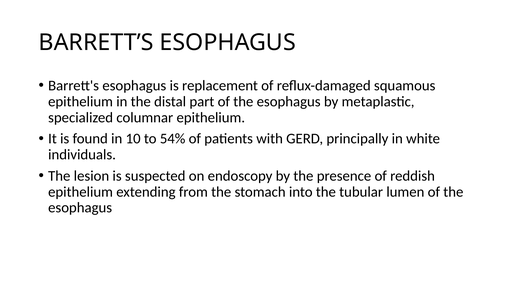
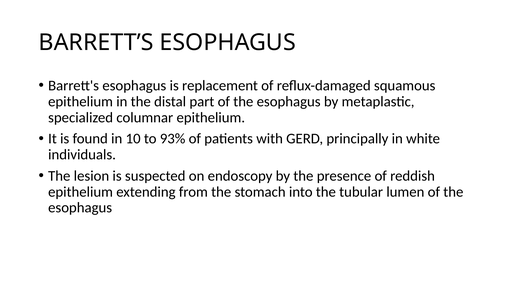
54%: 54% -> 93%
